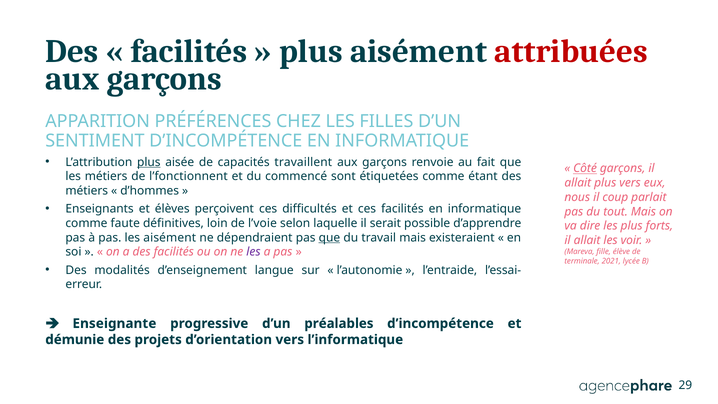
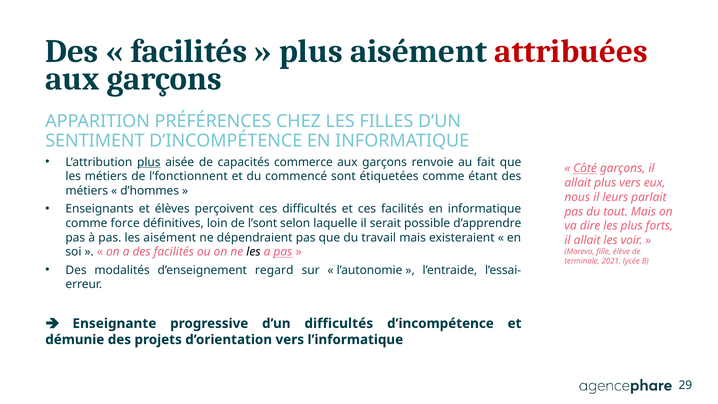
travaillent: travaillent -> commerce
coup: coup -> leurs
faute: faute -> force
l’voie: l’voie -> l’sont
que at (329, 238) underline: present -> none
les at (253, 252) colour: purple -> black
pas at (283, 252) underline: none -> present
langue: langue -> regard
d’un préalables: préalables -> difficultés
